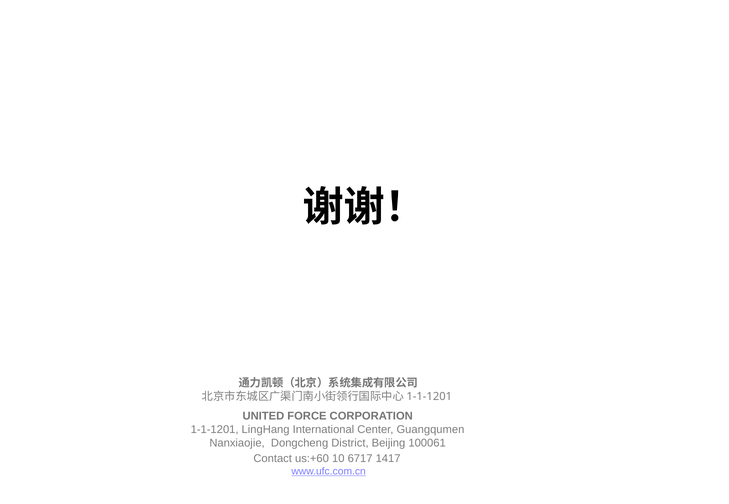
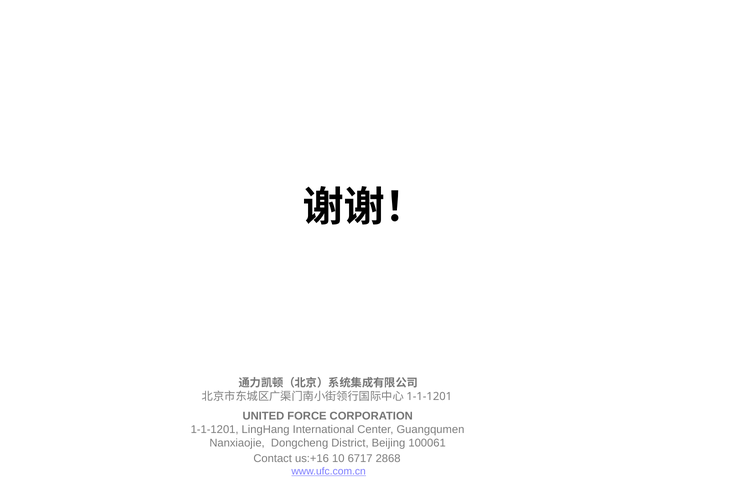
us:+60: us:+60 -> us:+16
1417: 1417 -> 2868
